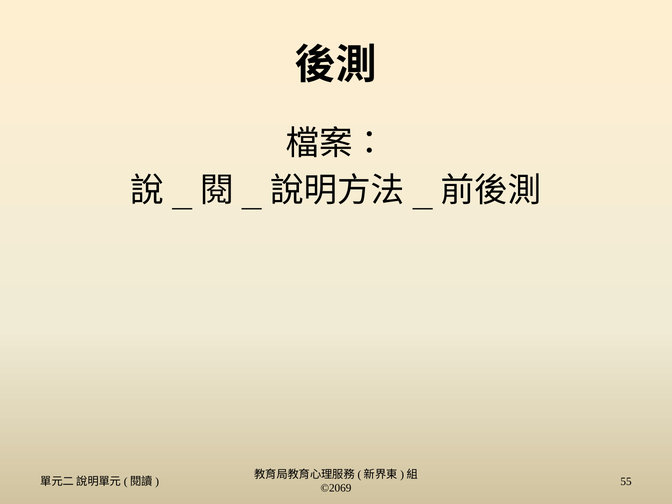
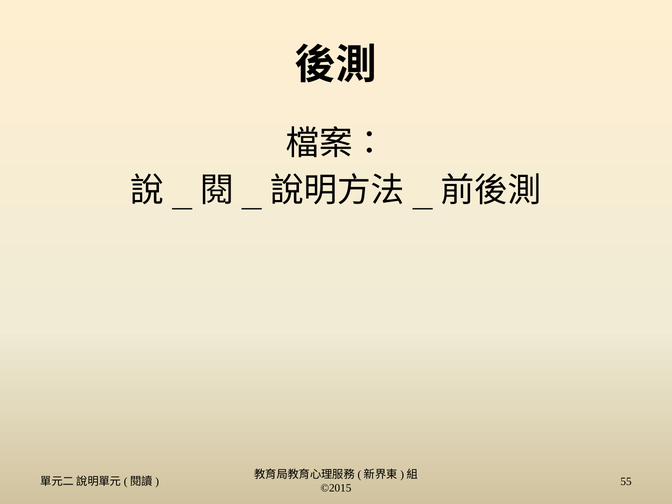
©2069: ©2069 -> ©2015
